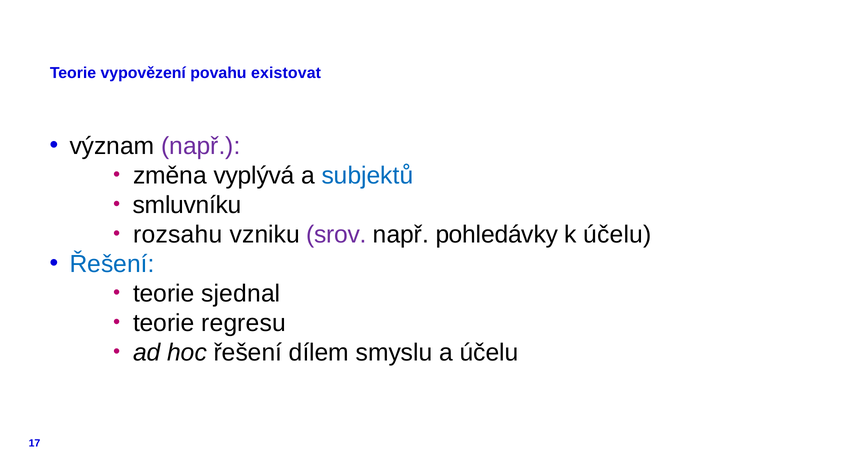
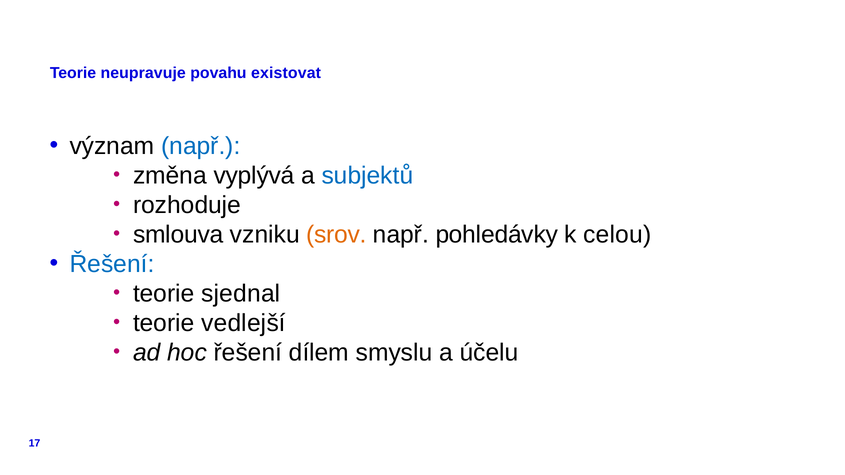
vypovězení: vypovězení -> neupravuje
např at (201, 146) colour: purple -> blue
smluvníku: smluvníku -> rozhoduje
rozsahu: rozsahu -> smlouva
srov colour: purple -> orange
k účelu: účelu -> celou
regresu: regresu -> vedlejší
